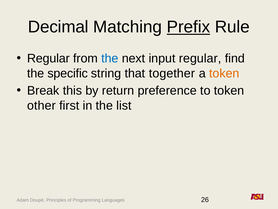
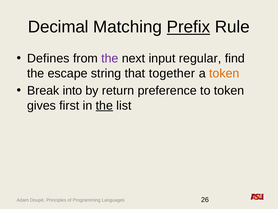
Regular at (48, 58): Regular -> Defines
the at (110, 58) colour: blue -> purple
specific: specific -> escape
this: this -> into
other: other -> gives
the at (104, 105) underline: none -> present
